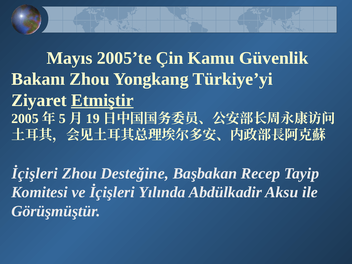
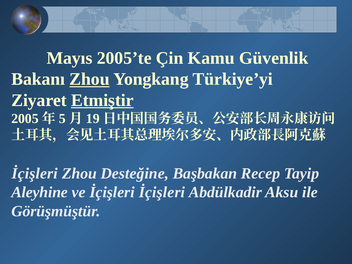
Zhou at (90, 79) underline: none -> present
Komitesi: Komitesi -> Aleyhine
İçişleri Yılında: Yılında -> İçişleri
